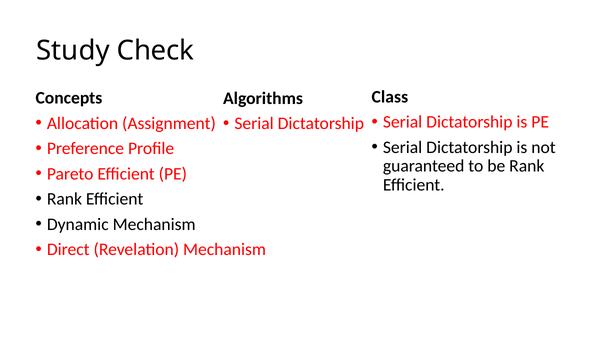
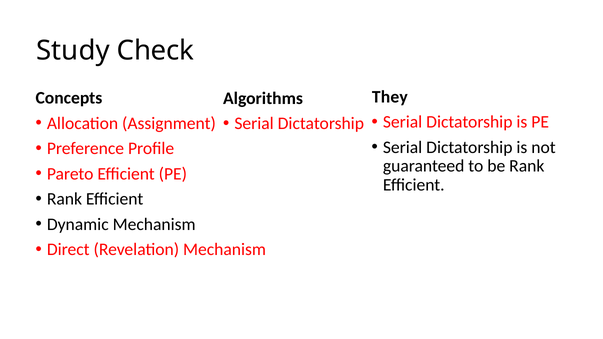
Class: Class -> They
